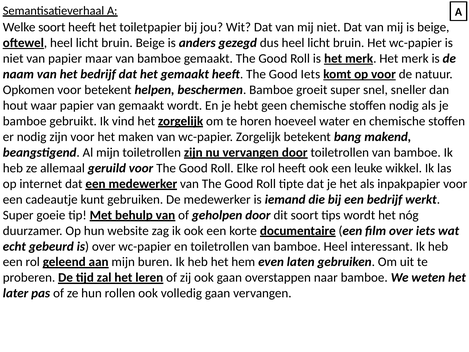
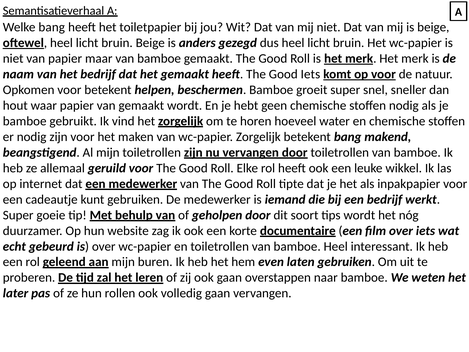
Welke soort: soort -> bang
